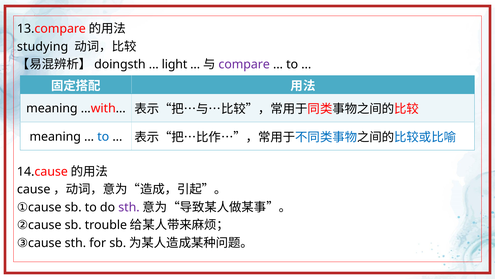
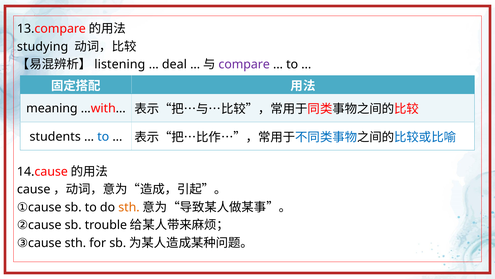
doingsth: doingsth -> listening
light: light -> deal
meaning at (55, 137): meaning -> students
sth at (129, 207) colour: purple -> orange
